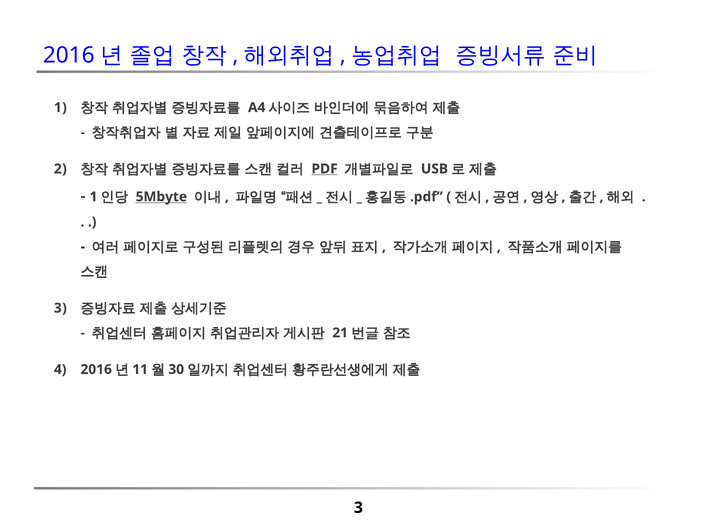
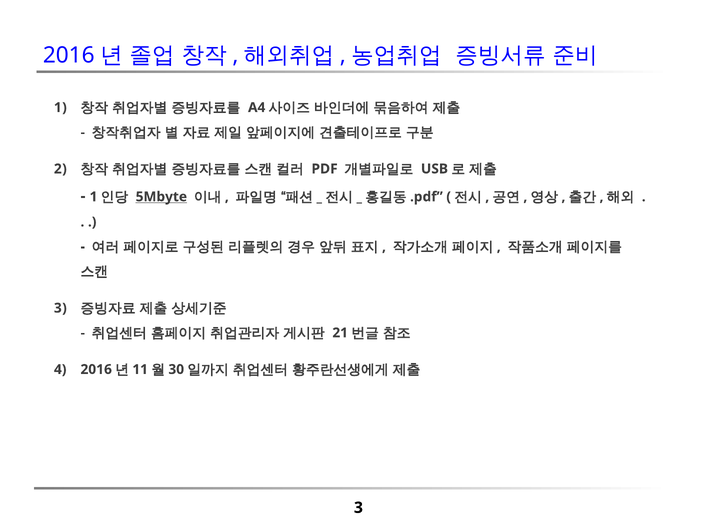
PDF underline: present -> none
